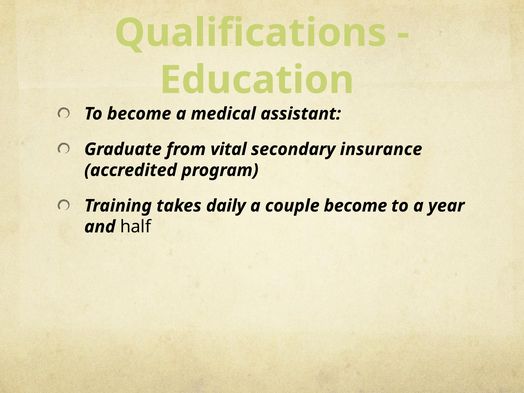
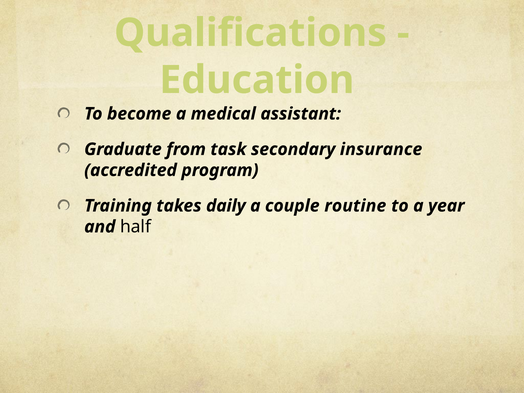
vital: vital -> task
couple become: become -> routine
